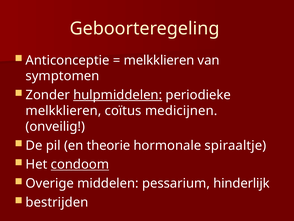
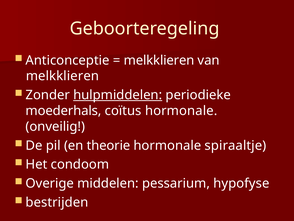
symptomen at (62, 76): symptomen -> melkklieren
melkklieren at (63, 111): melkklieren -> moederhals
coïtus medicijnen: medicijnen -> hormonale
condoom underline: present -> none
hinderlijk: hinderlijk -> hypofyse
